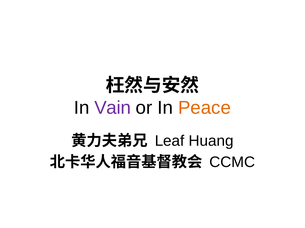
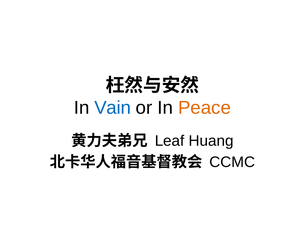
Vain colour: purple -> blue
